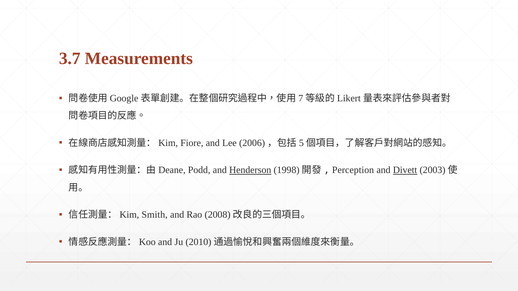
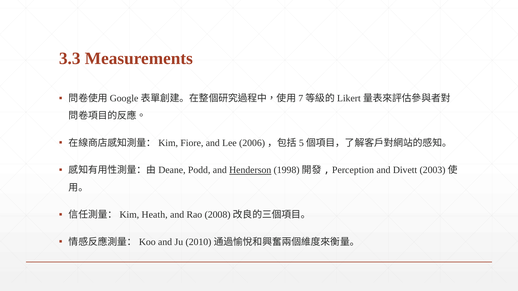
3.7: 3.7 -> 3.3
Divett underline: present -> none
Smith: Smith -> Heath
